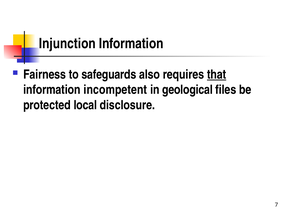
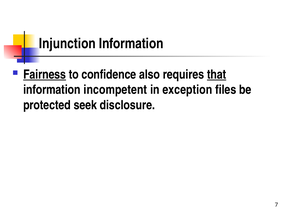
Fairness underline: none -> present
safeguards: safeguards -> confidence
geological: geological -> exception
local: local -> seek
